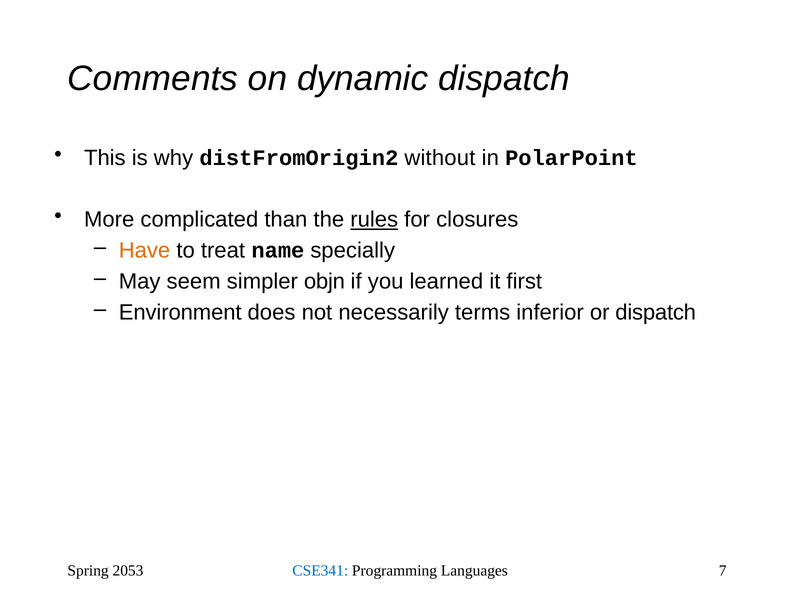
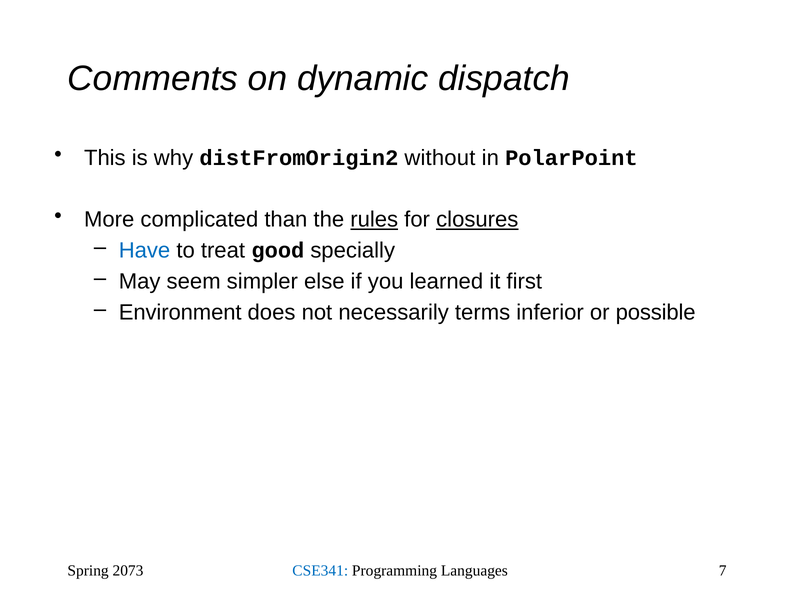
closures underline: none -> present
Have colour: orange -> blue
name: name -> good
objn: objn -> else
or dispatch: dispatch -> possible
2053: 2053 -> 2073
